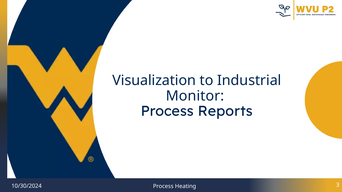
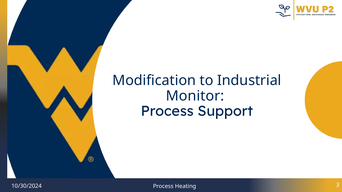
Visualization: Visualization -> Modification
Reports: Reports -> Support
